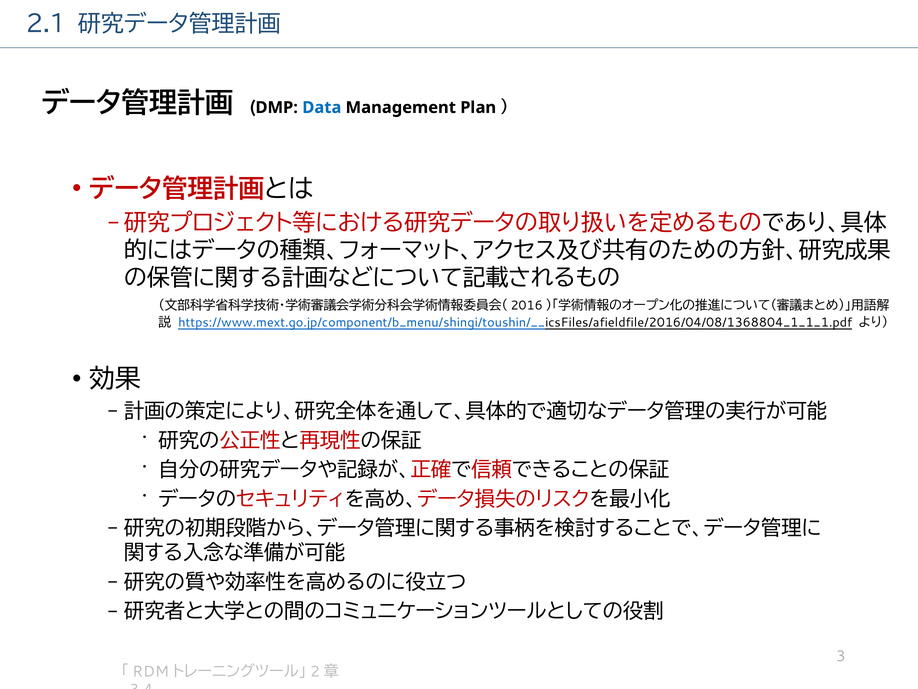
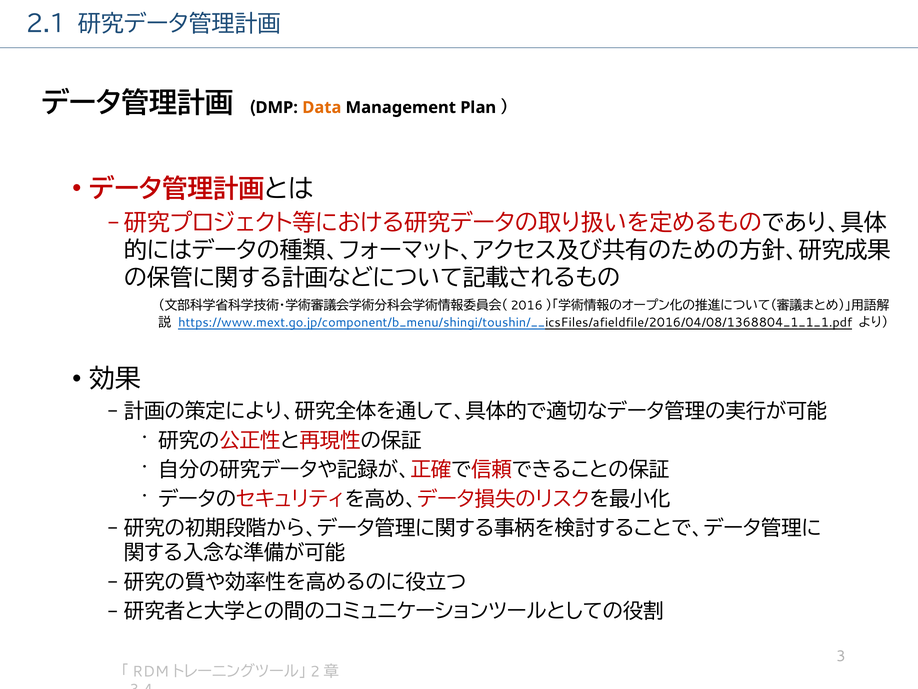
Data colour: blue -> orange
